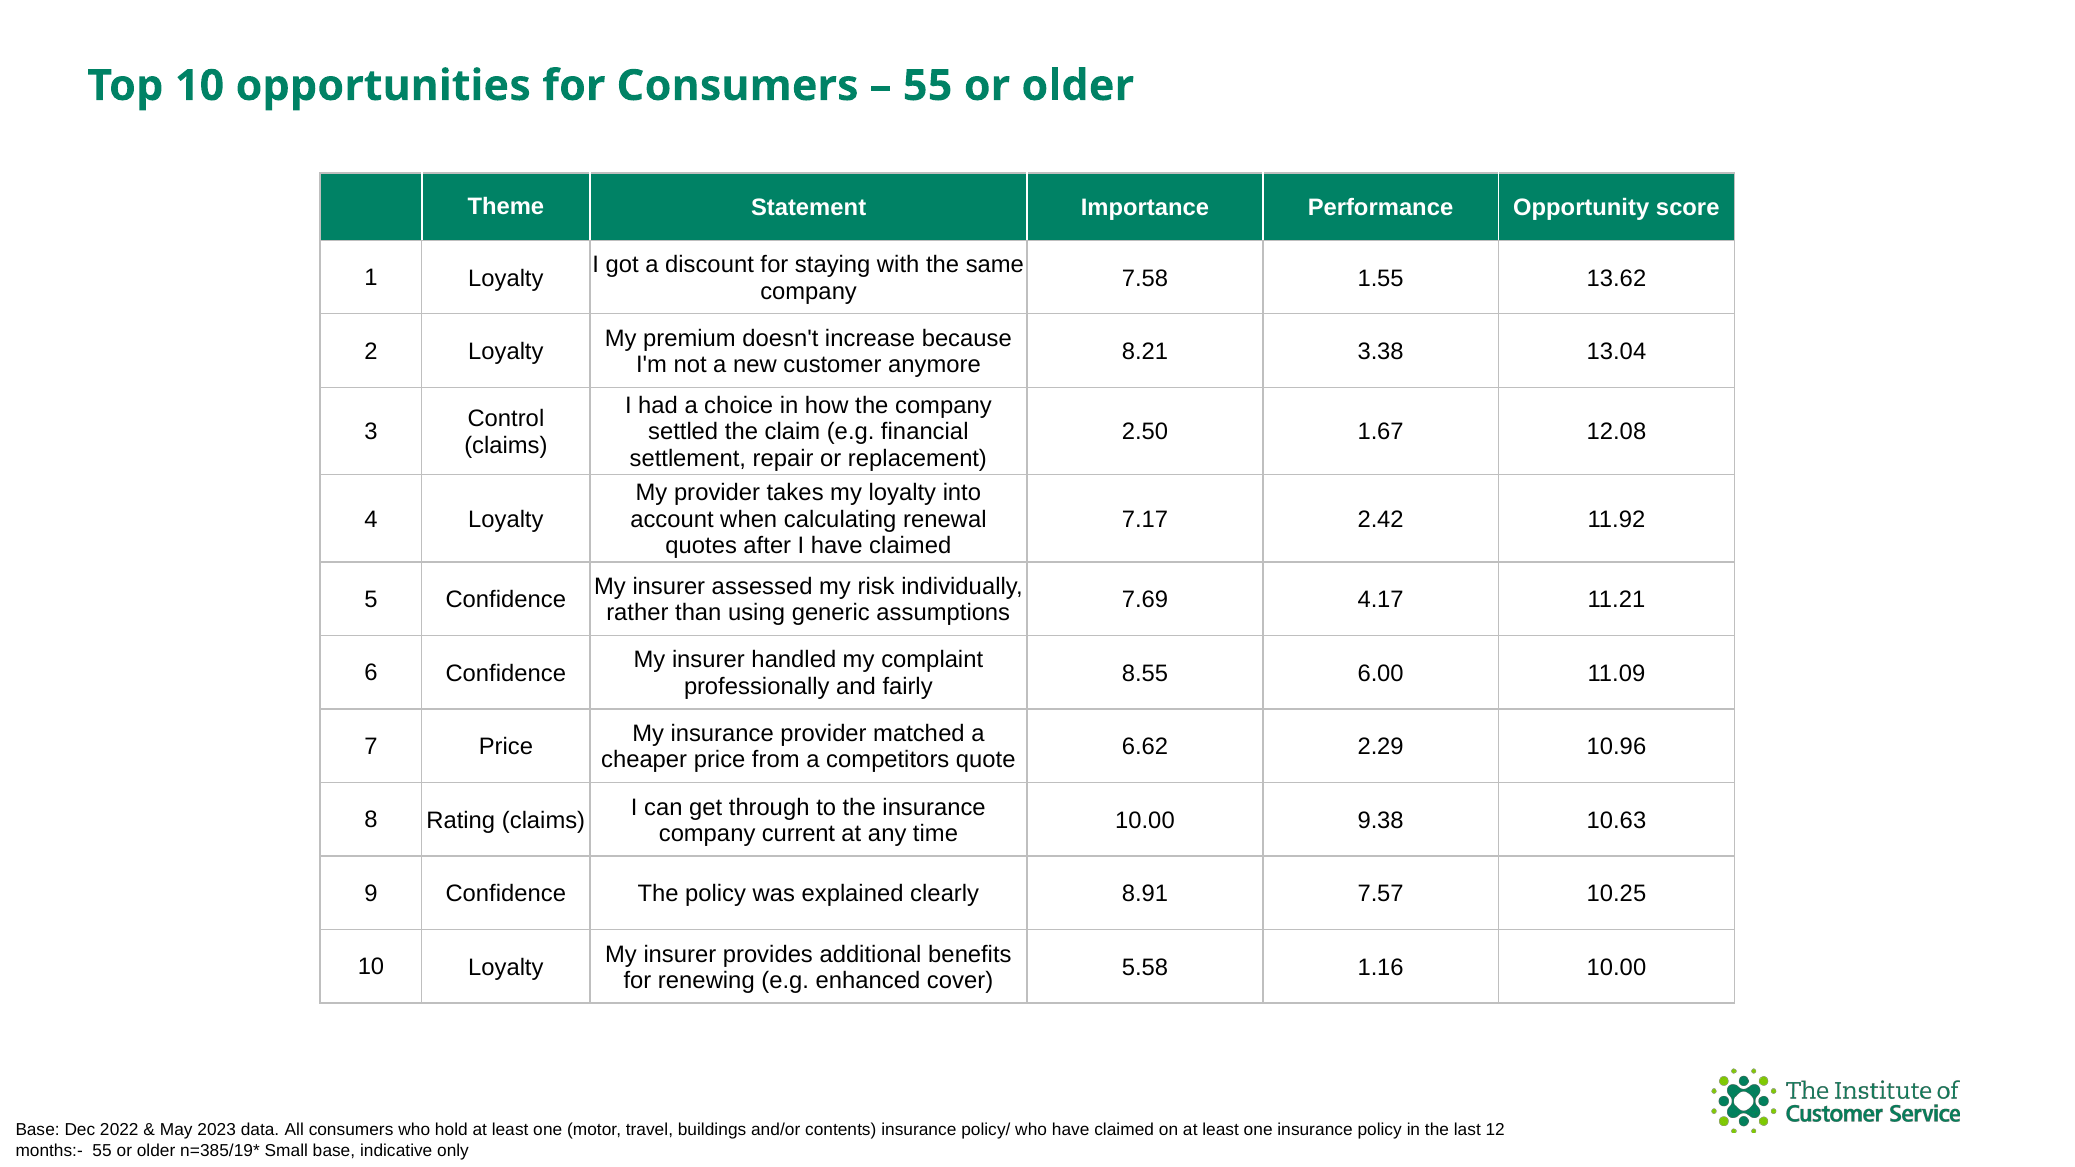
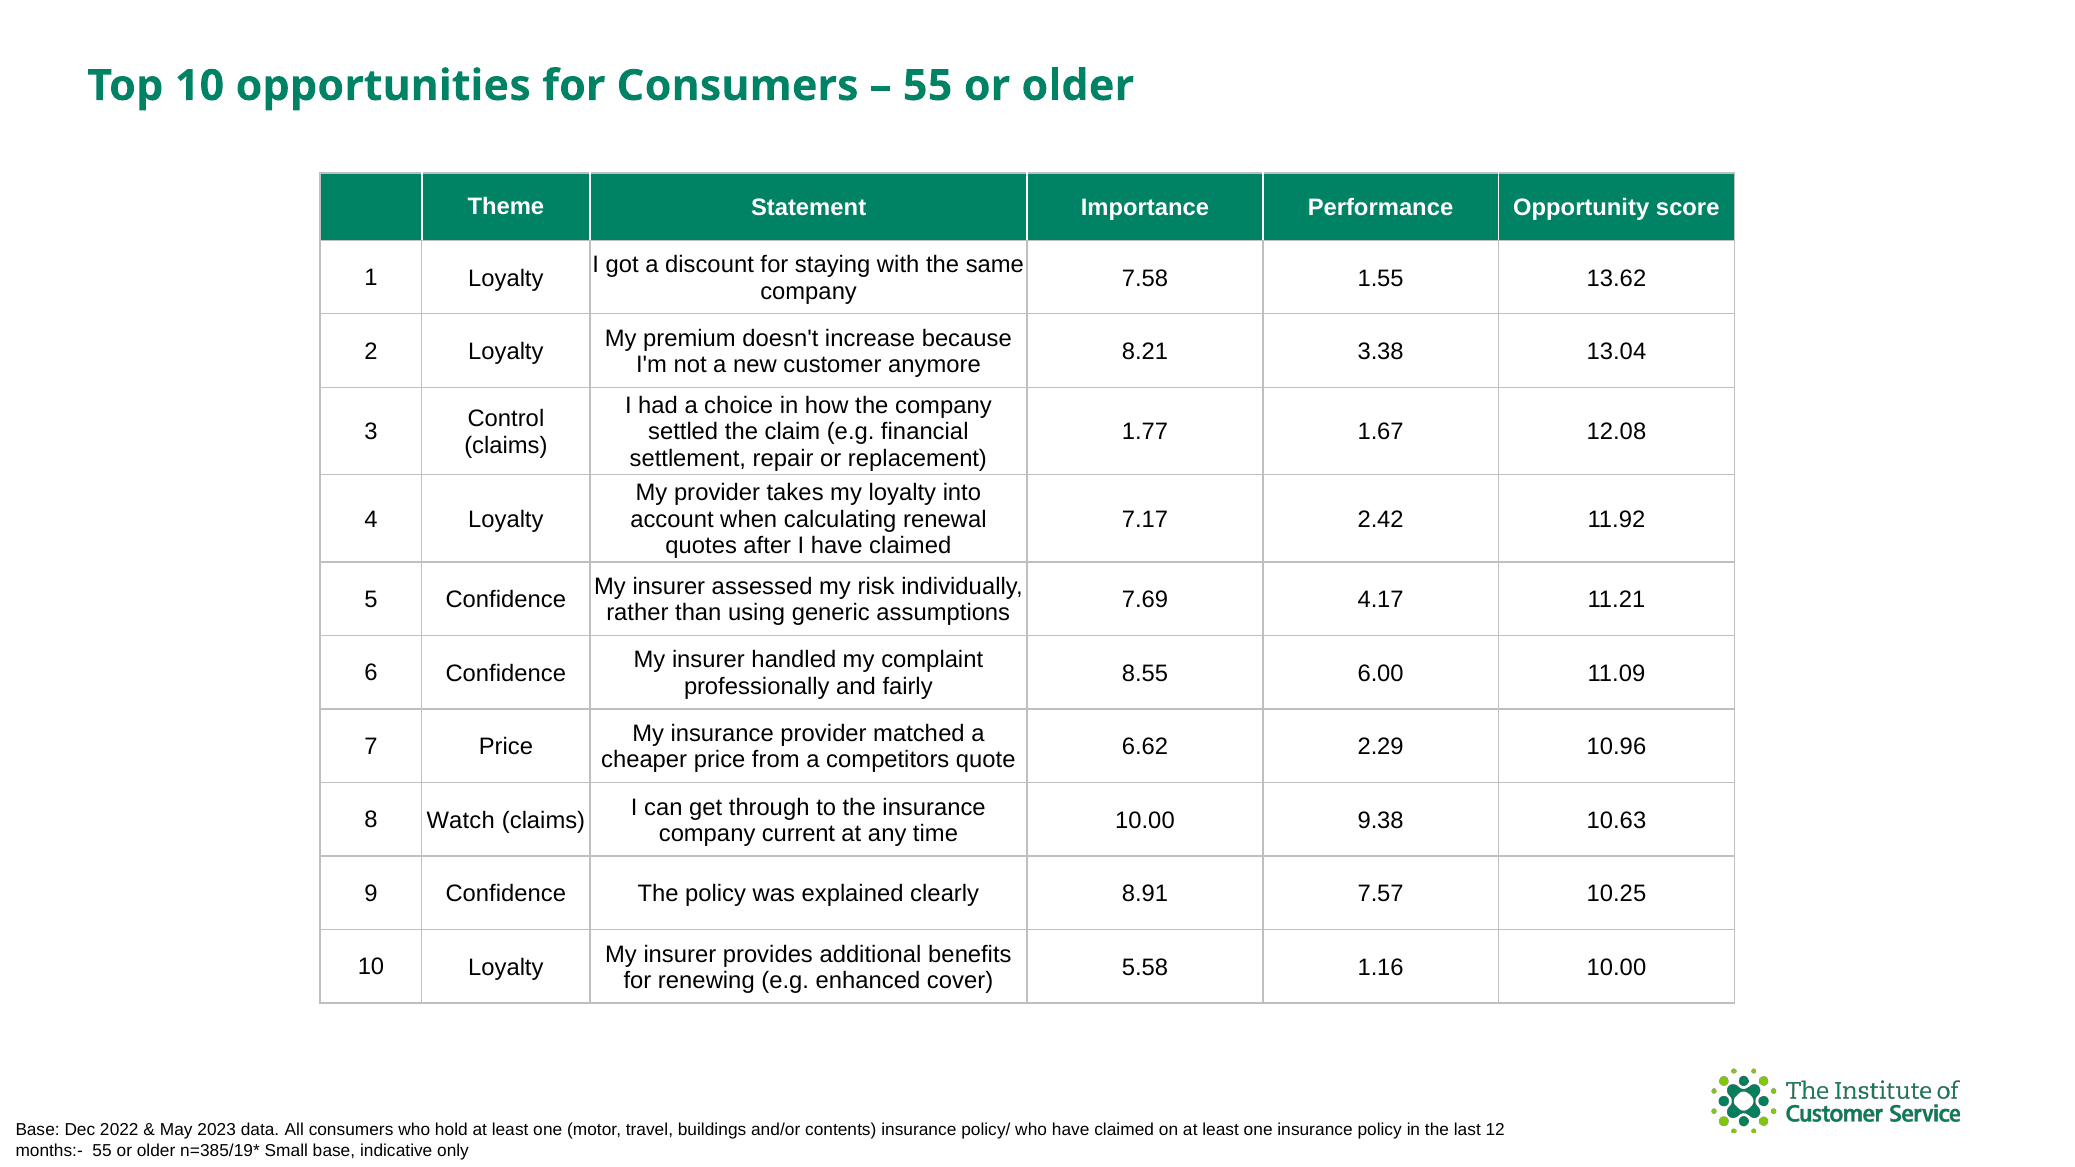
2.50: 2.50 -> 1.77
Rating: Rating -> Watch
